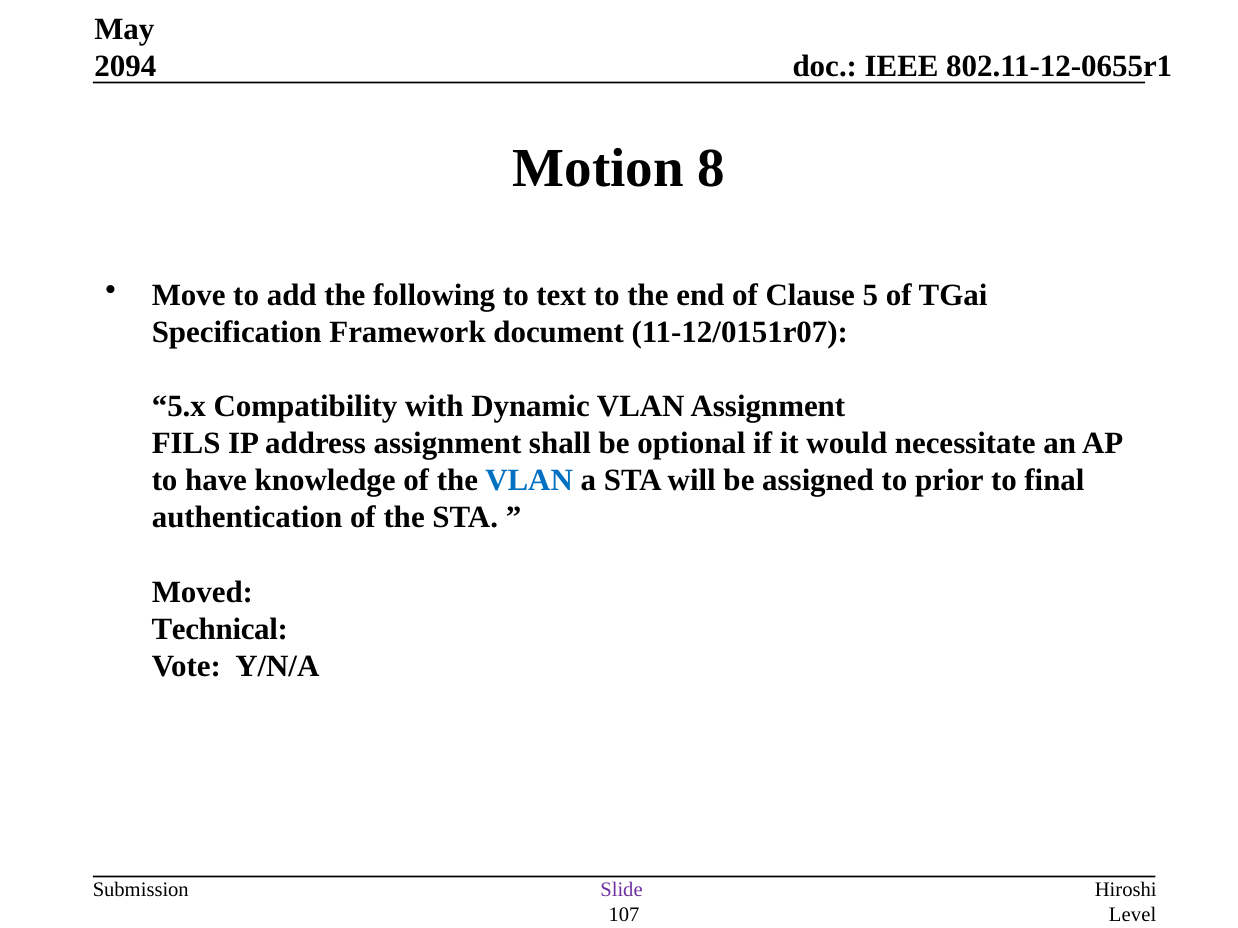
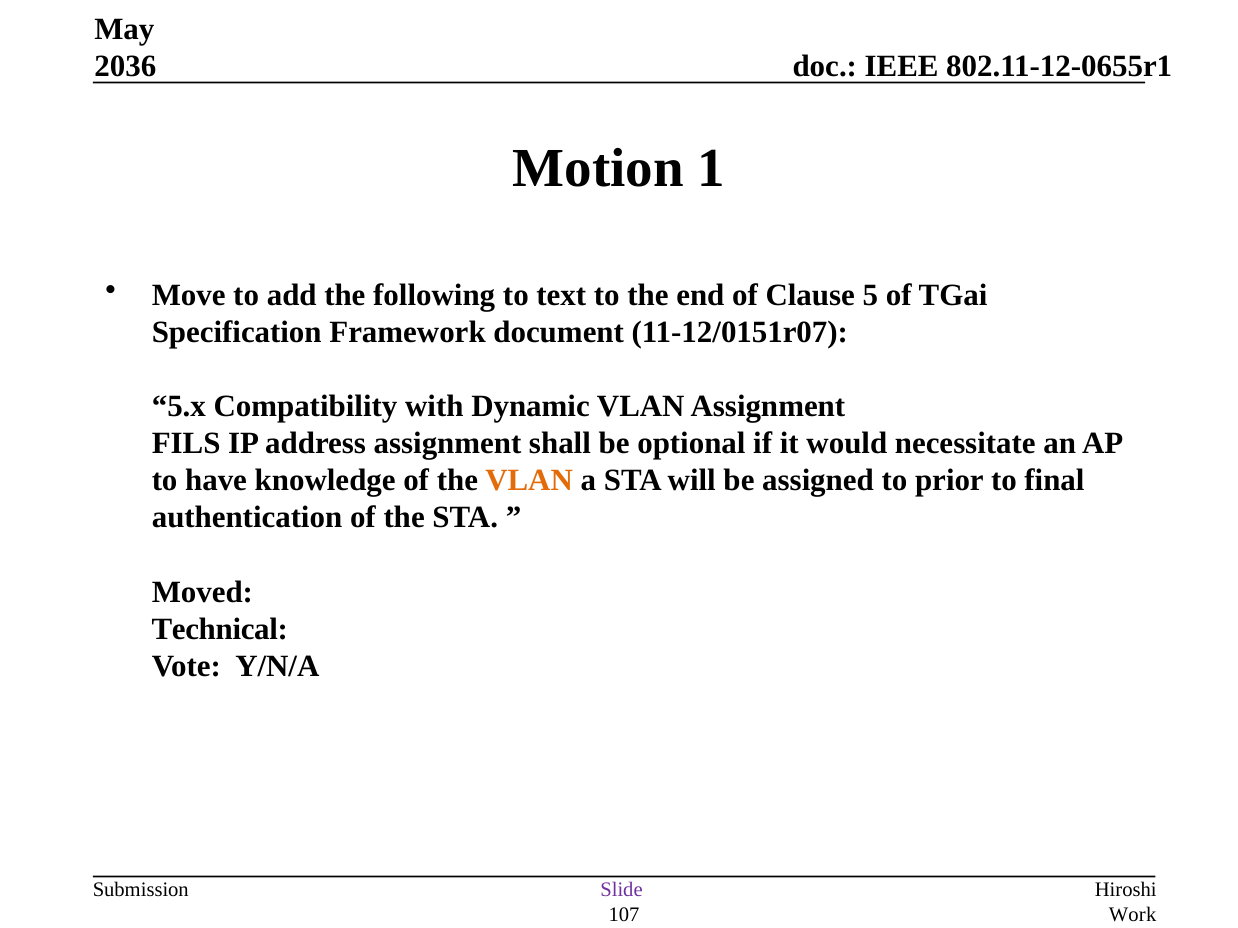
2094: 2094 -> 2036
8: 8 -> 1
VLAN at (529, 481) colour: blue -> orange
Level: Level -> Work
